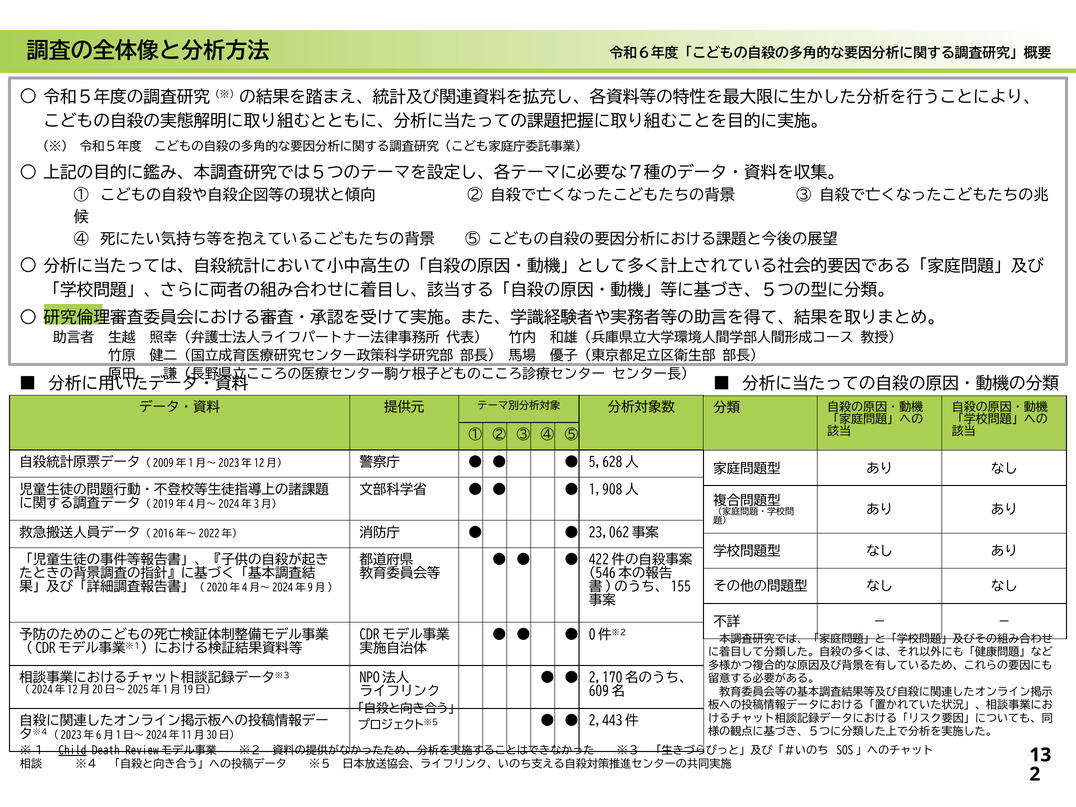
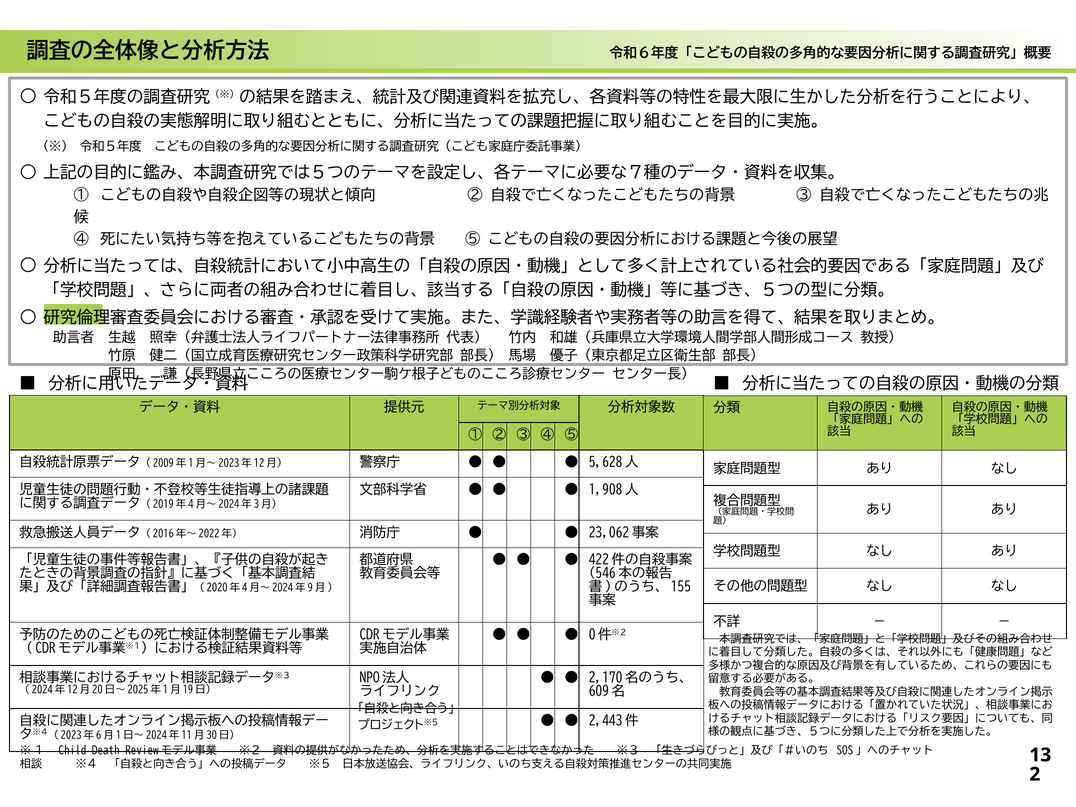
Child underline: present -> none
